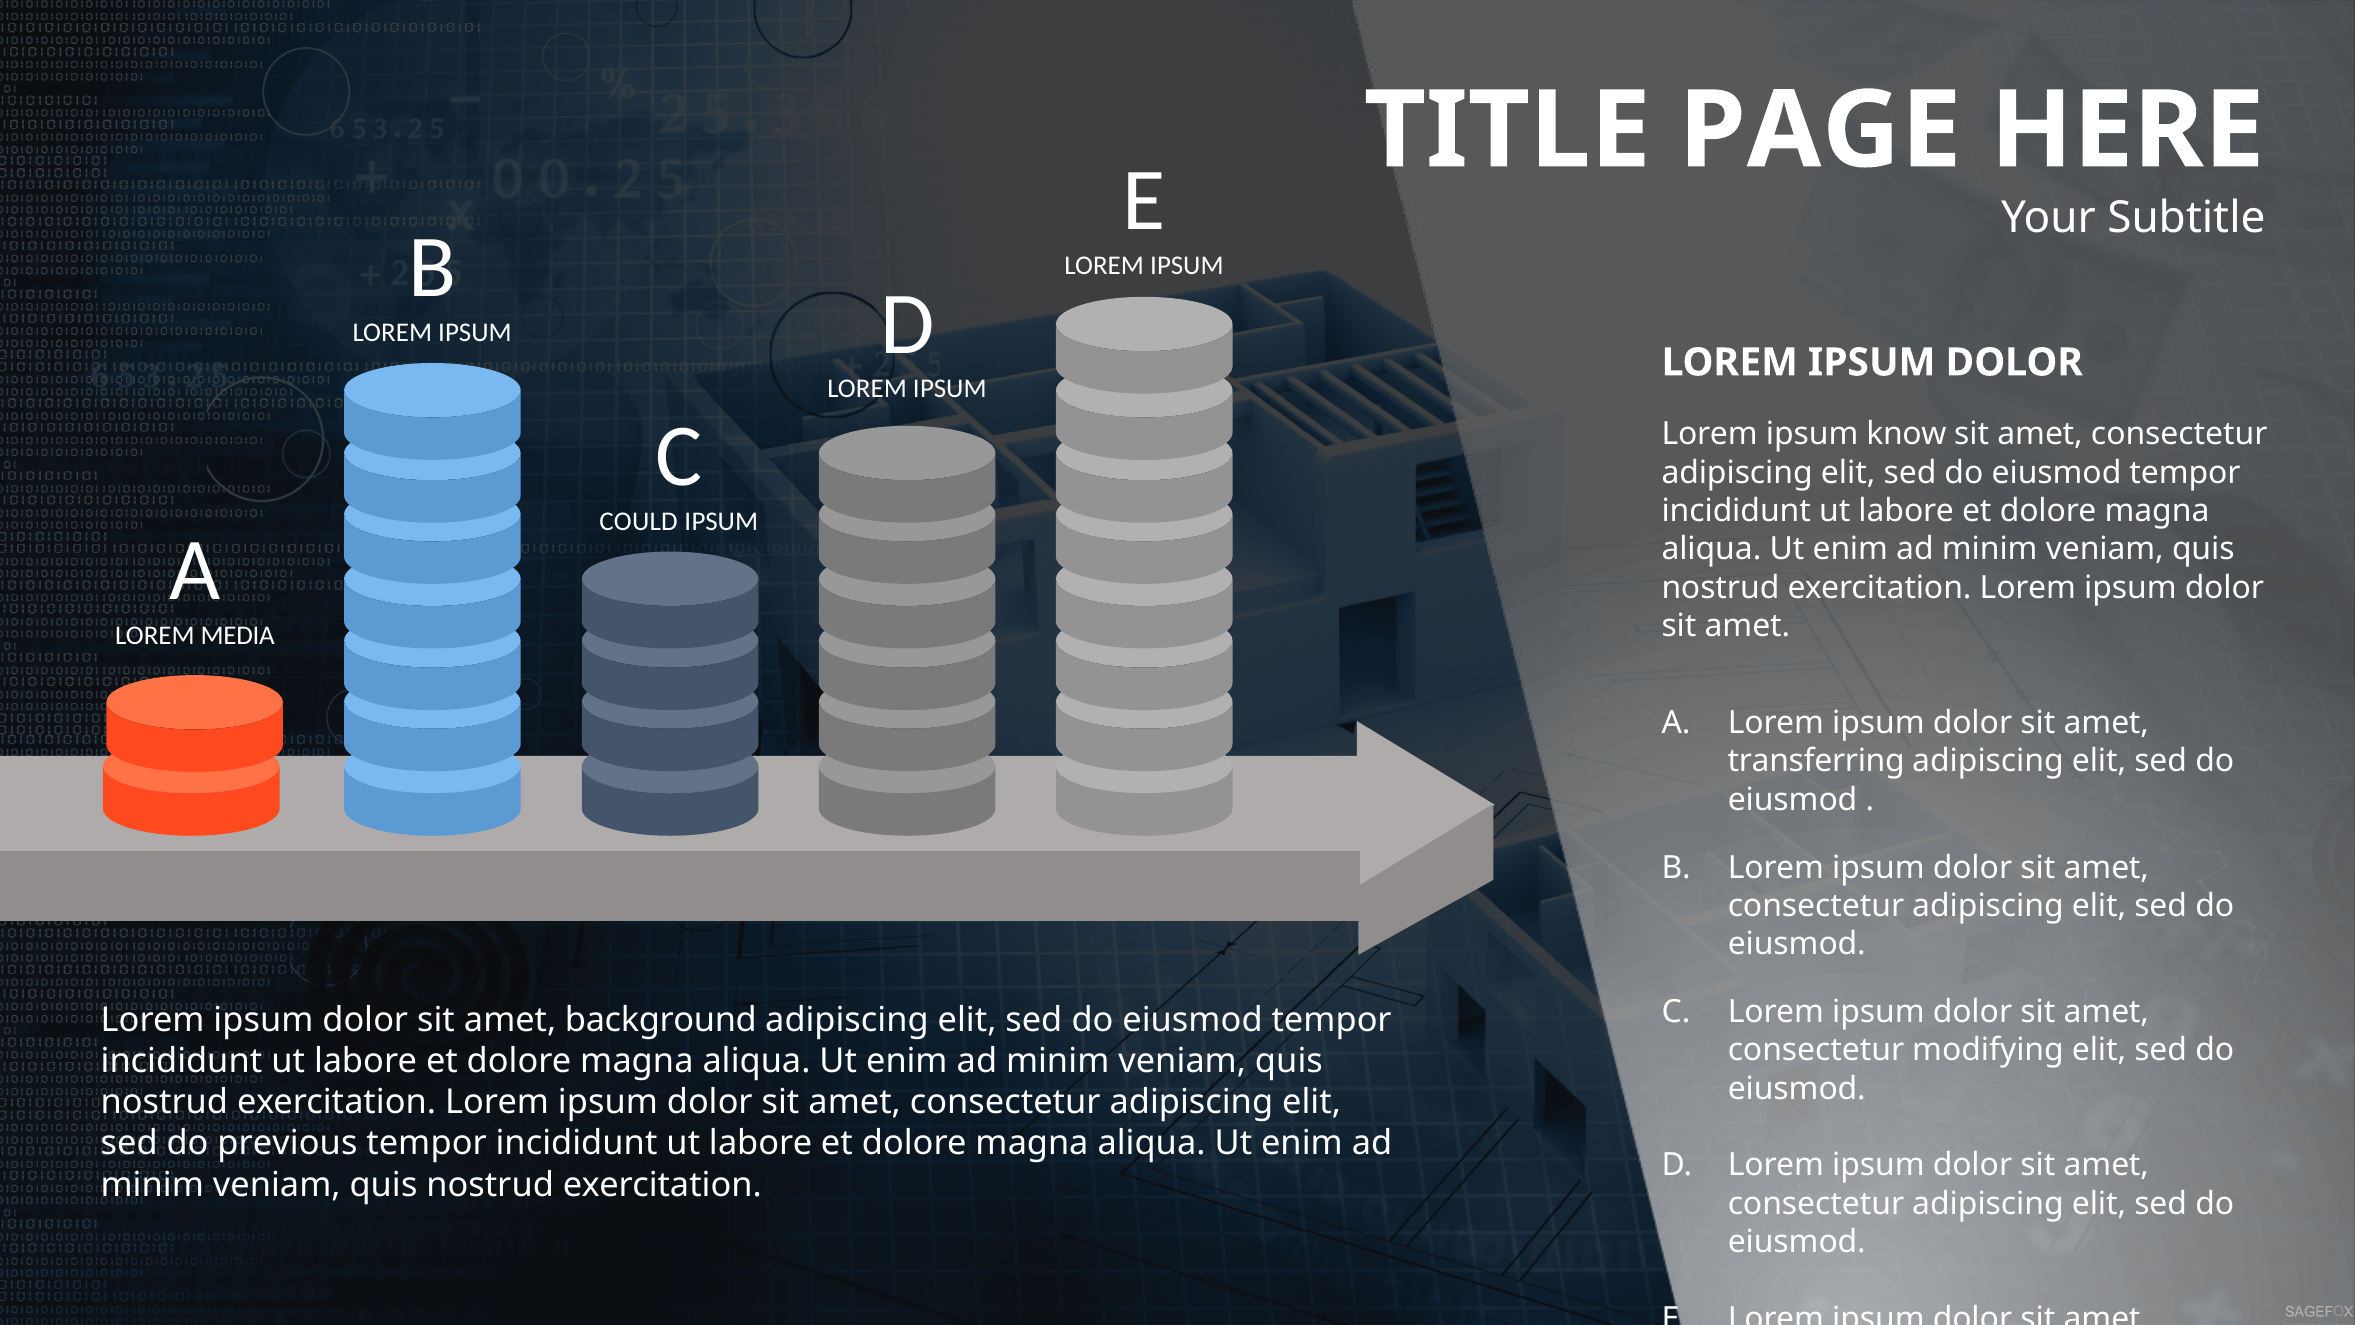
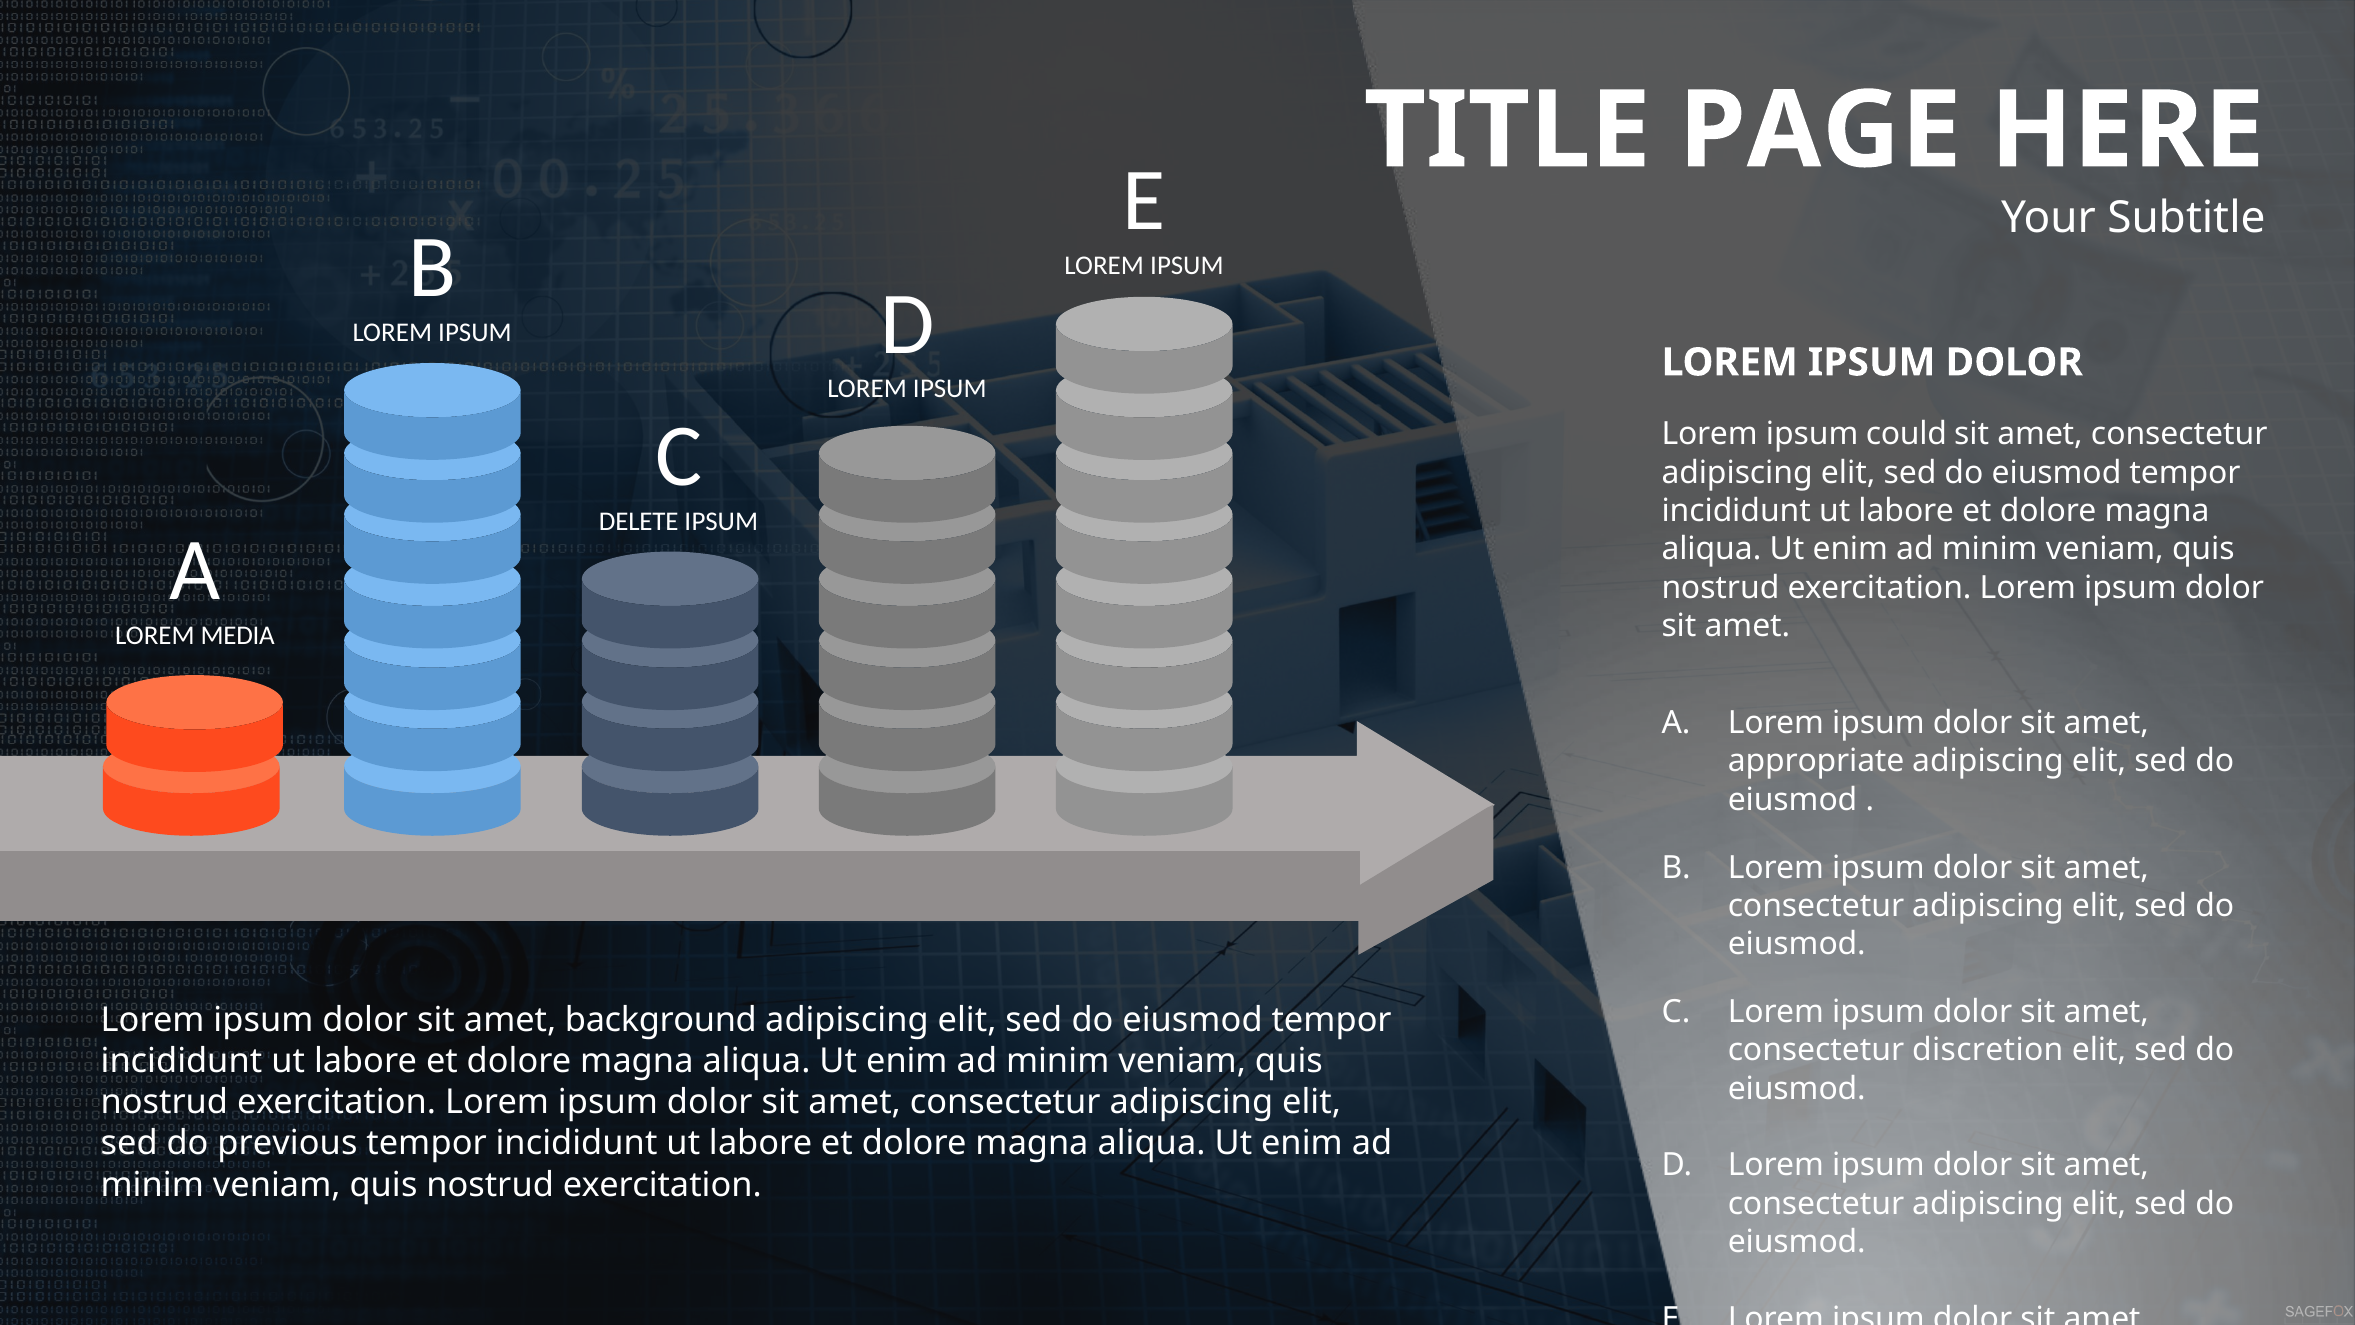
know: know -> could
COULD: COULD -> DELETE
transferring: transferring -> appropriate
modifying: modifying -> discretion
